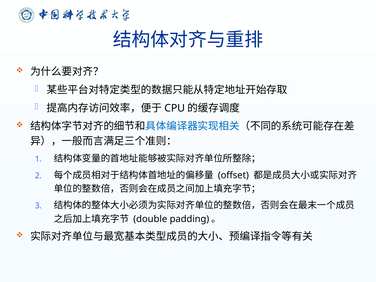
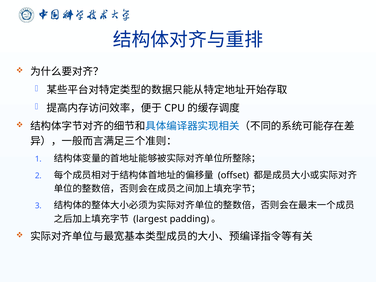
double: double -> largest
